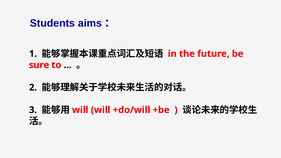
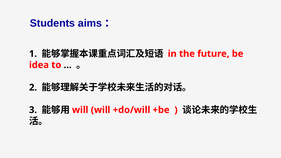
sure: sure -> idea
